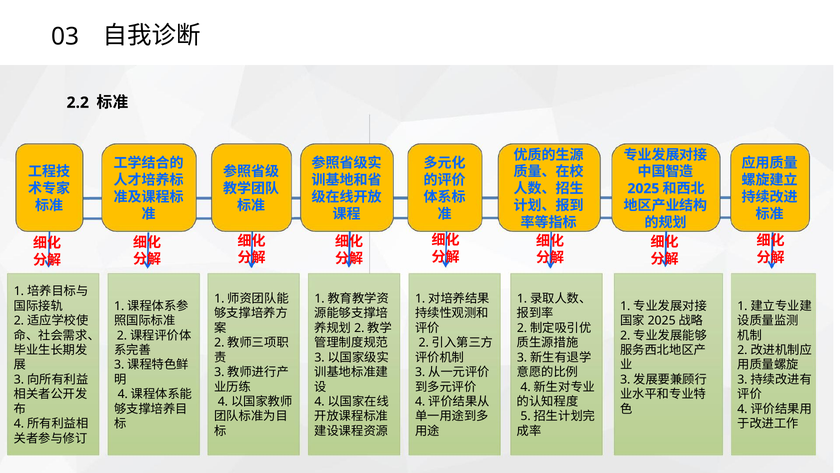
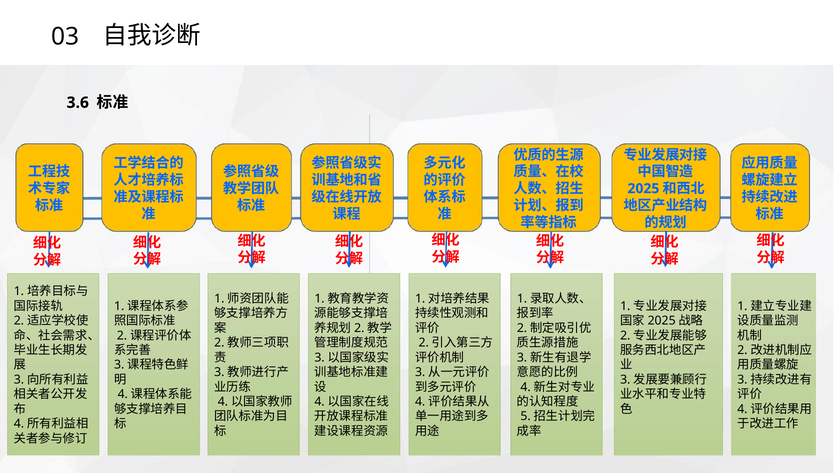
2.2: 2.2 -> 3.6
